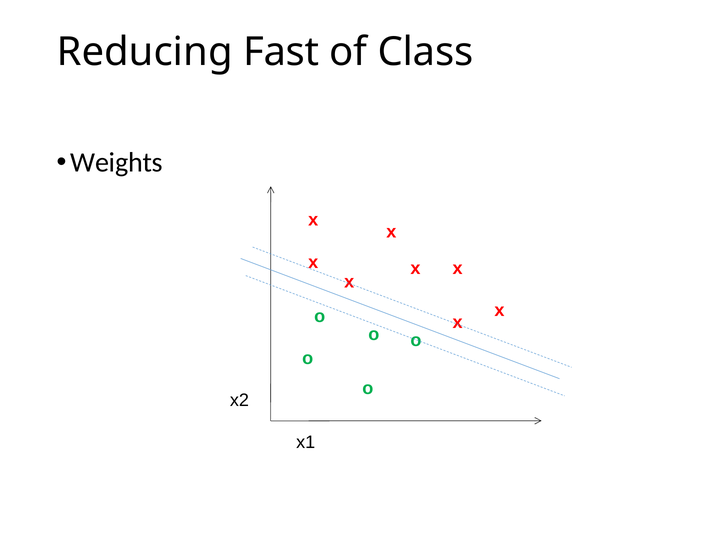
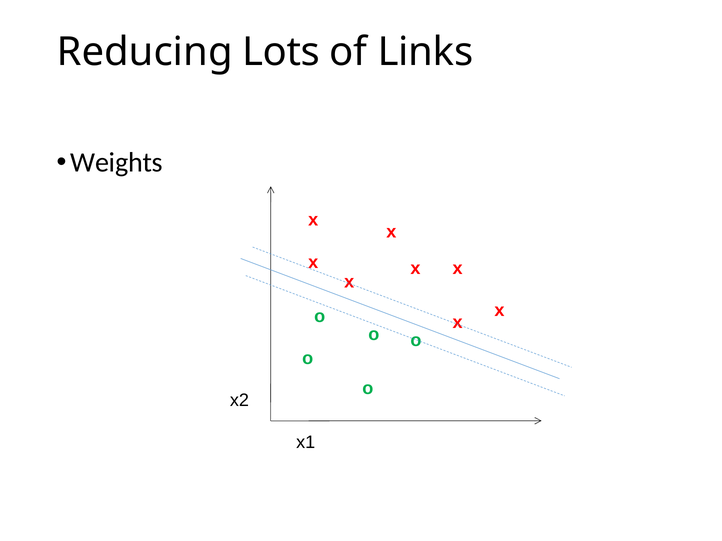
Fast: Fast -> Lots
Class: Class -> Links
